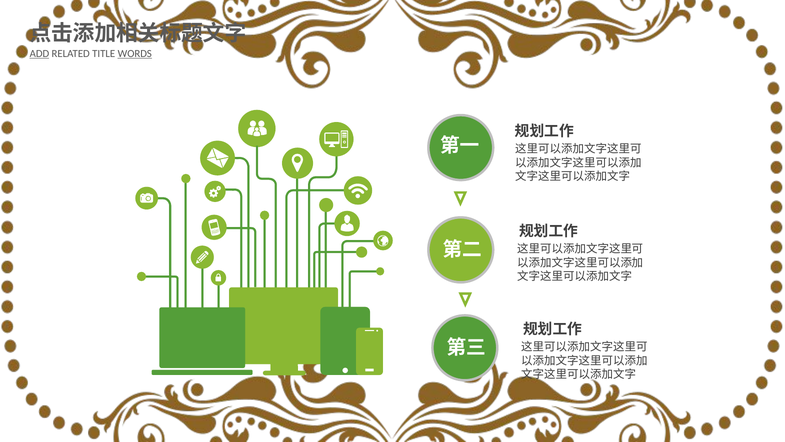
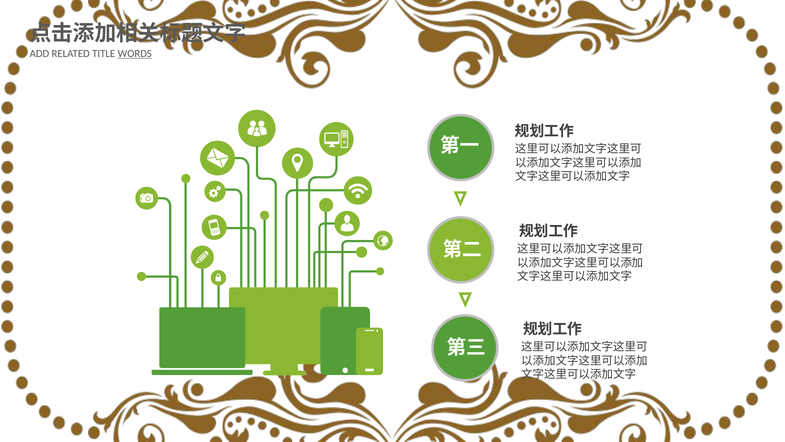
ADD underline: present -> none
